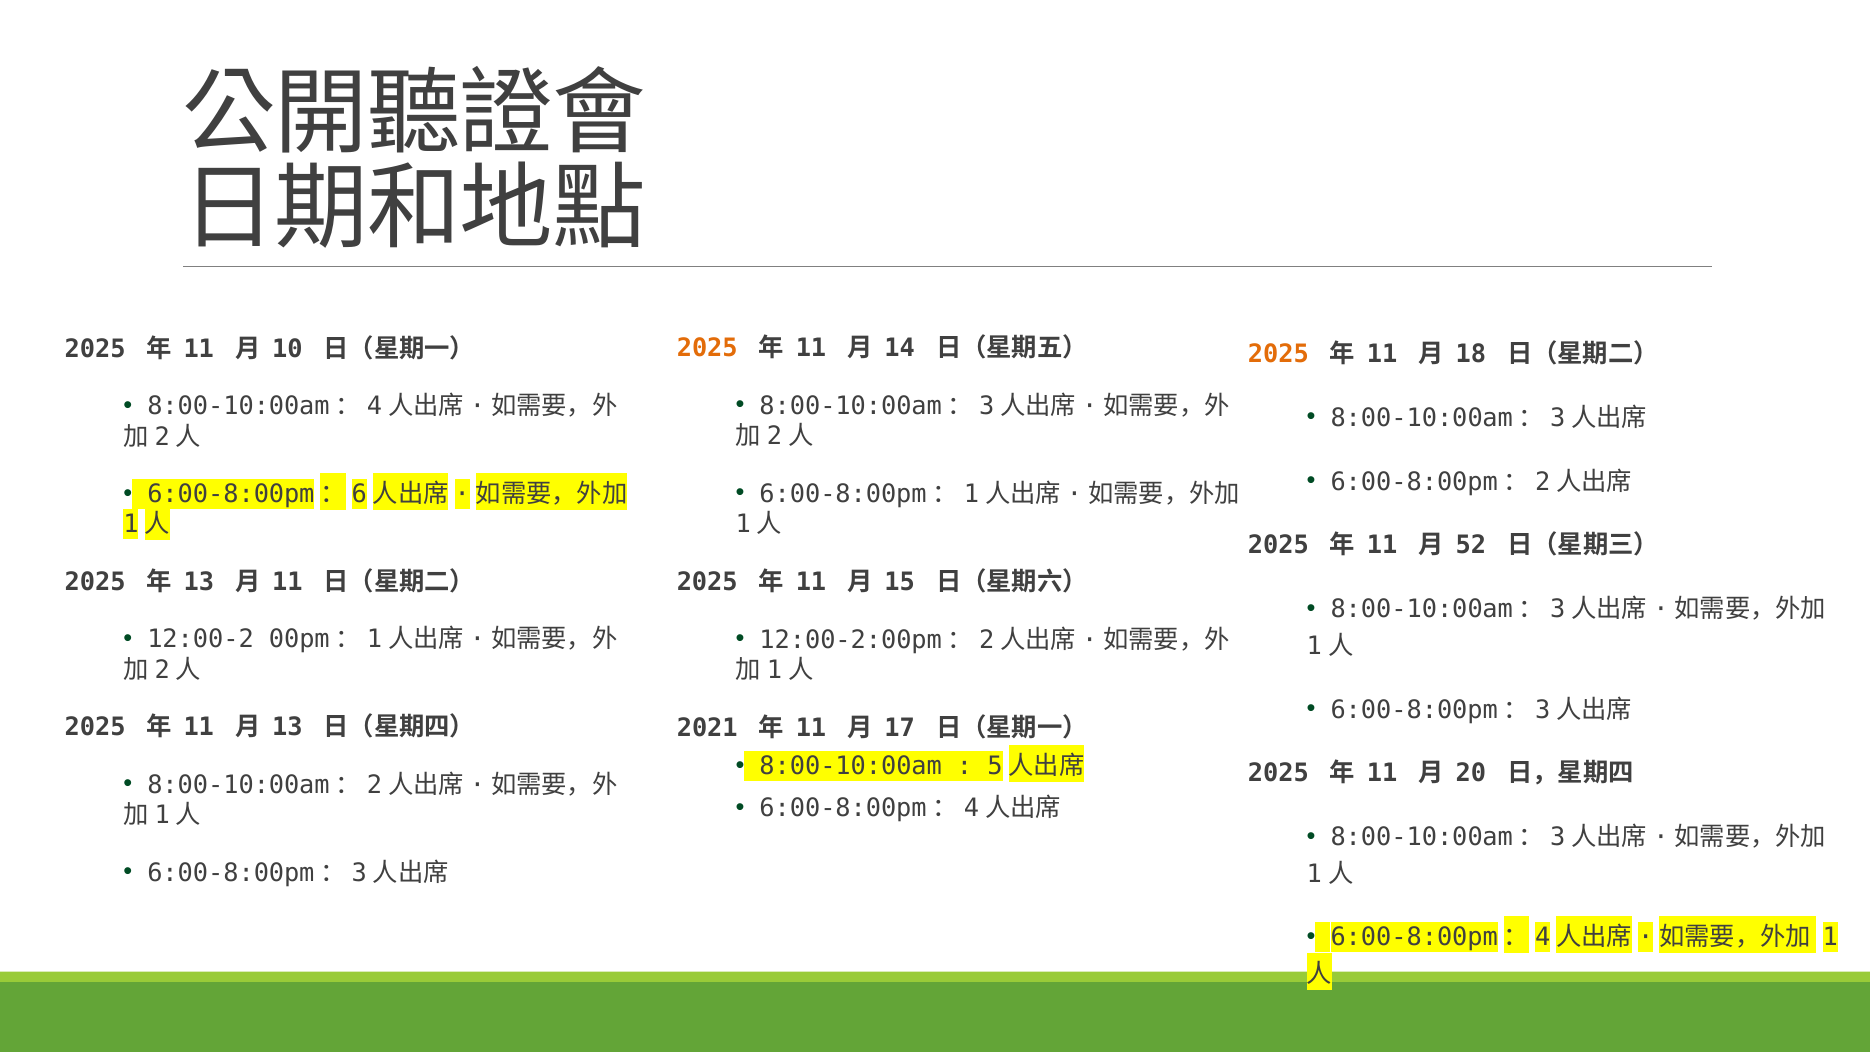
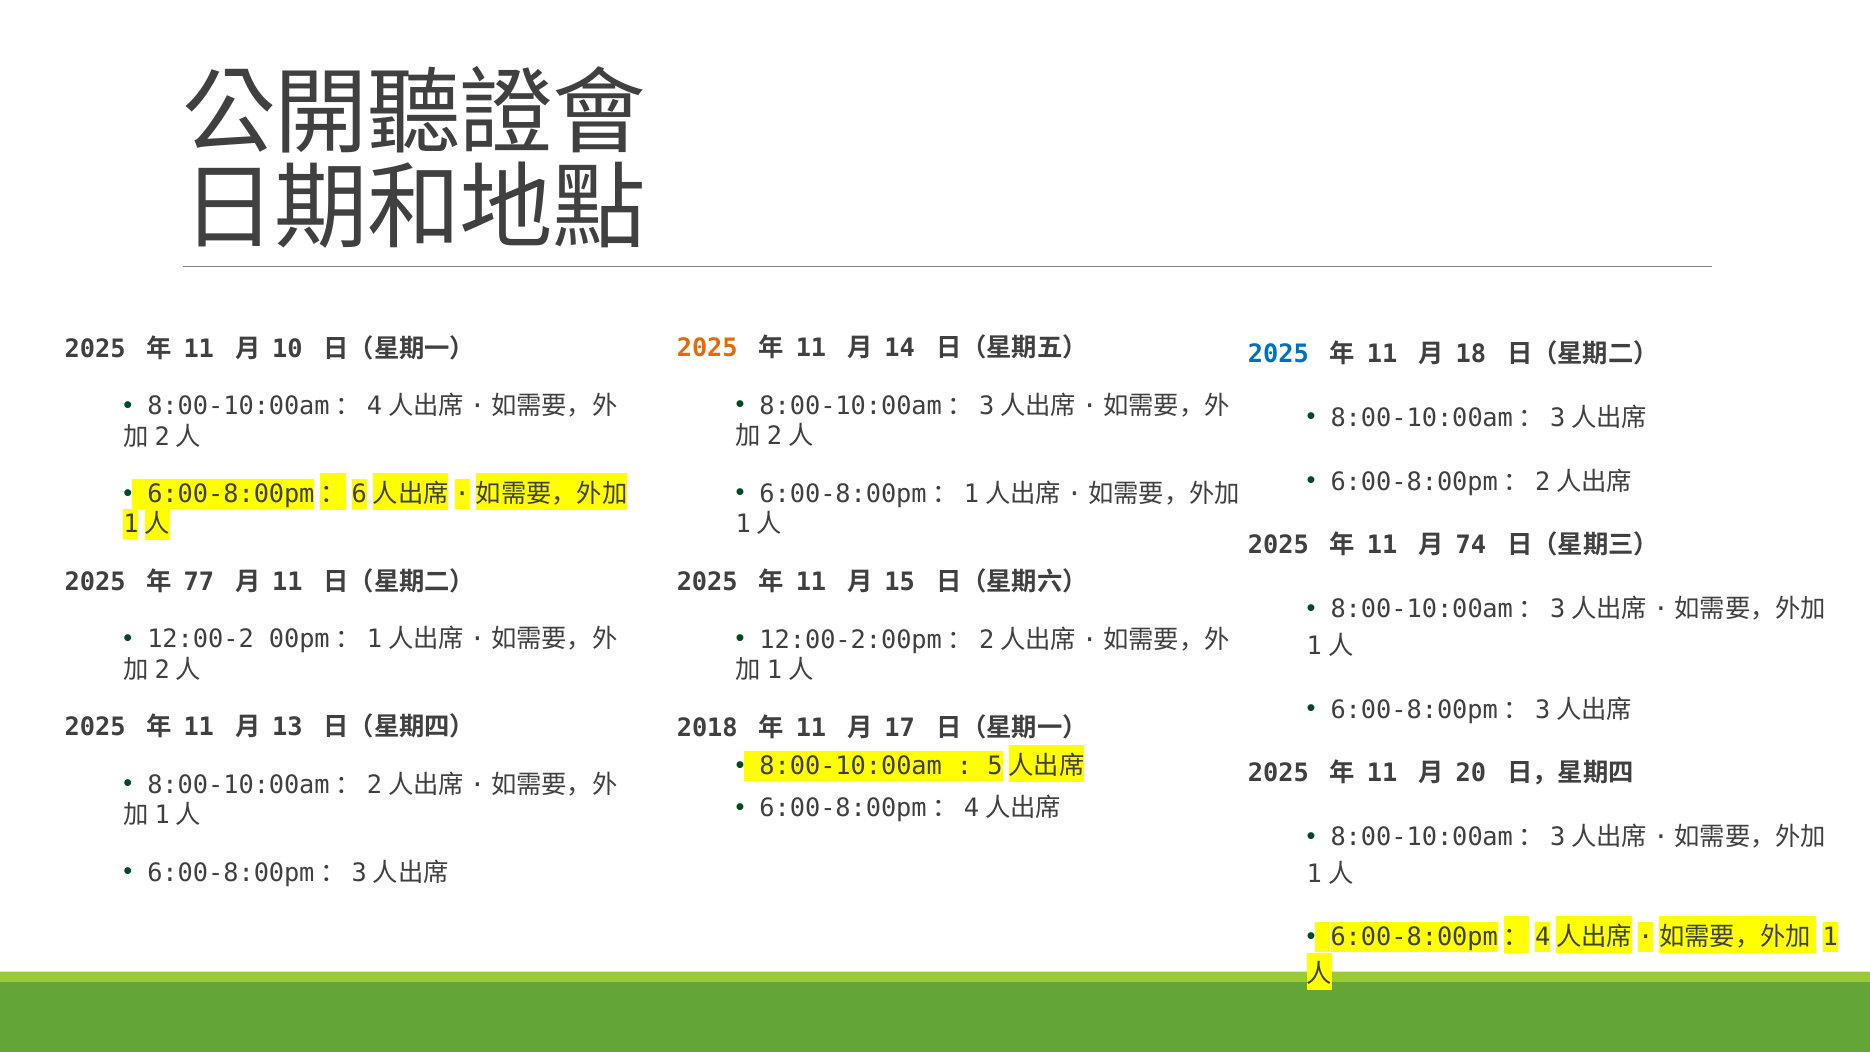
2025 at (1278, 354) colour: orange -> blue
52: 52 -> 74
13 at (199, 582): 13 -> 77
2021: 2021 -> 2018
